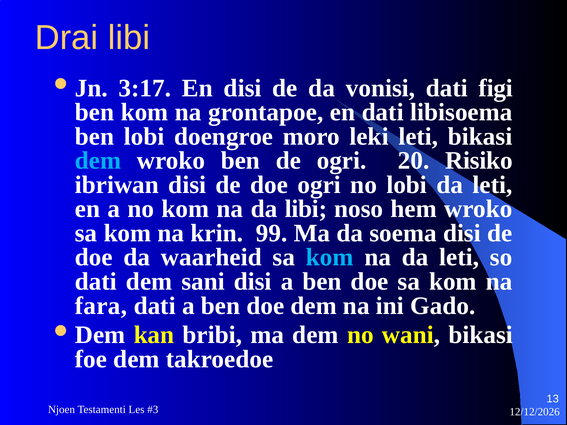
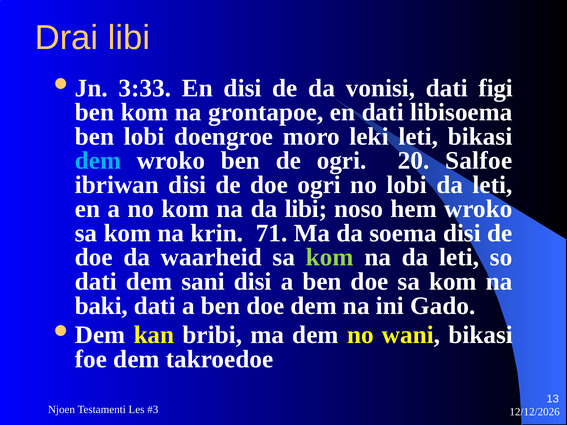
3:17: 3:17 -> 3:33
Risiko: Risiko -> Salfoe
99: 99 -> 71
kom at (330, 258) colour: light blue -> light green
fara: fara -> baki
